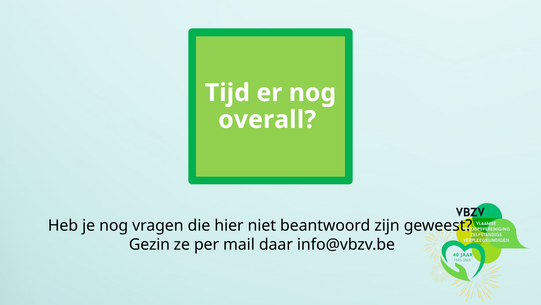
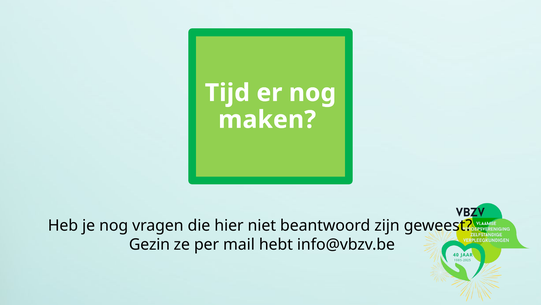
overall: overall -> maken
daar: daar -> hebt
